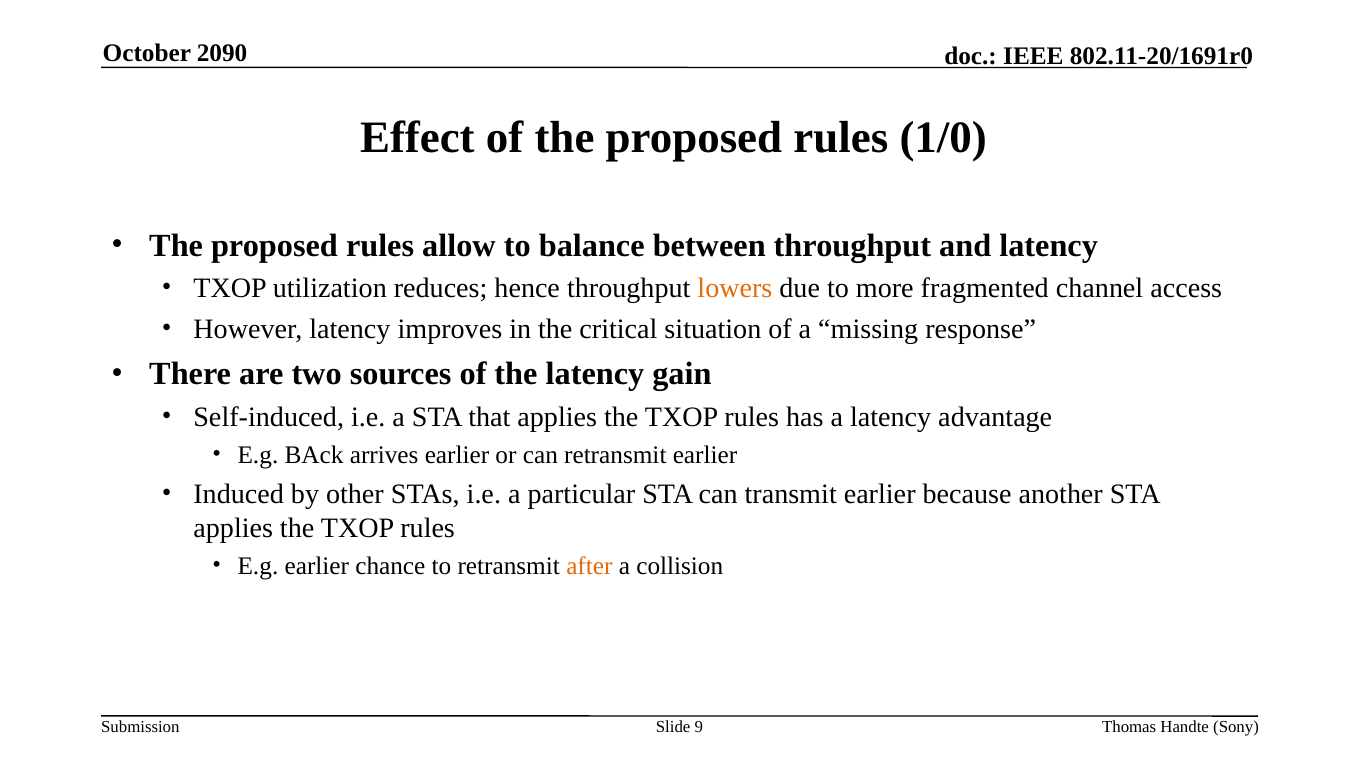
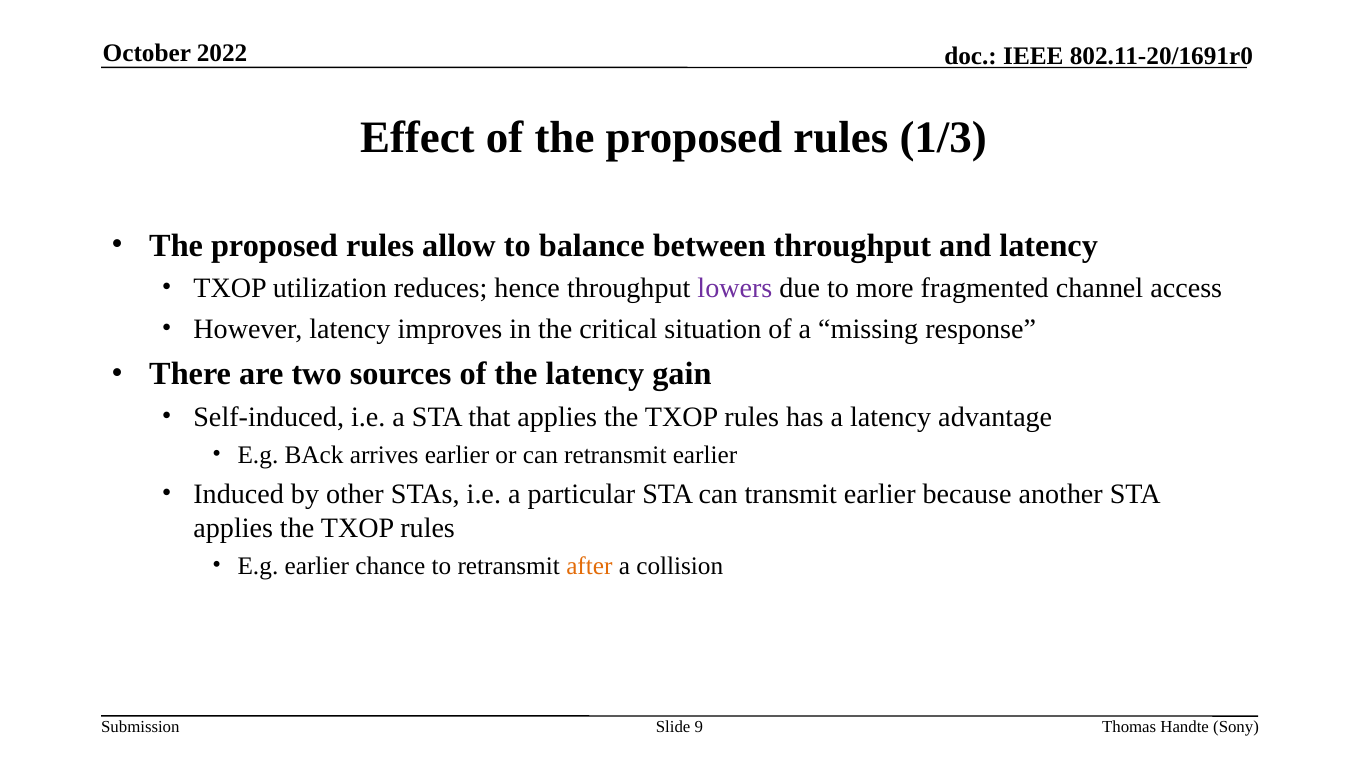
2090: 2090 -> 2022
1/0: 1/0 -> 1/3
lowers colour: orange -> purple
